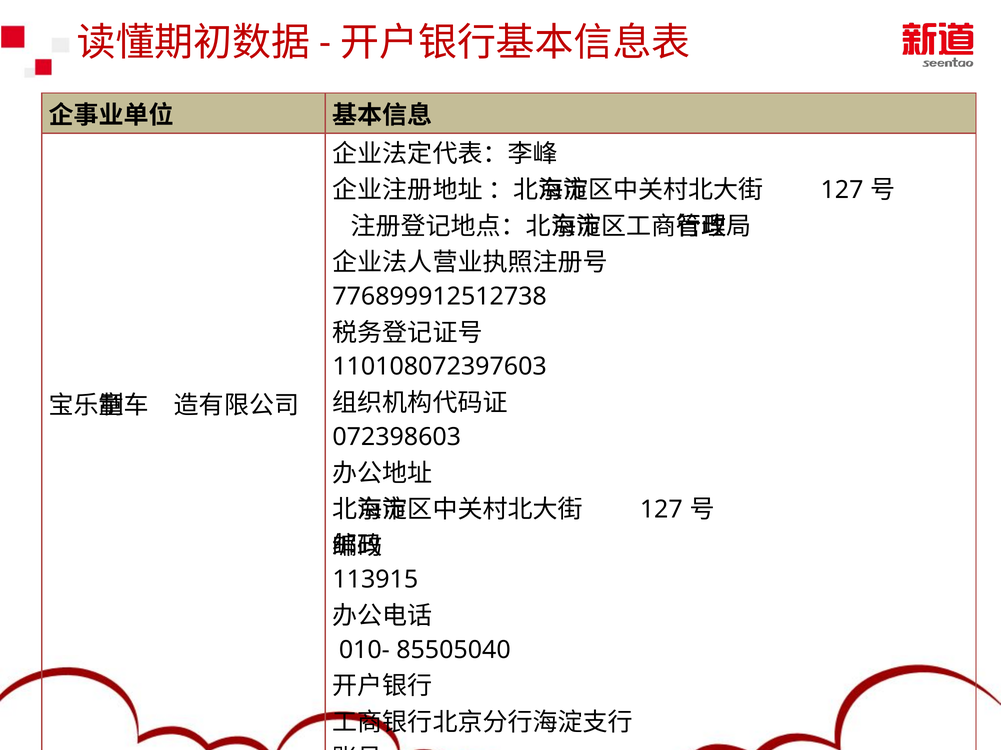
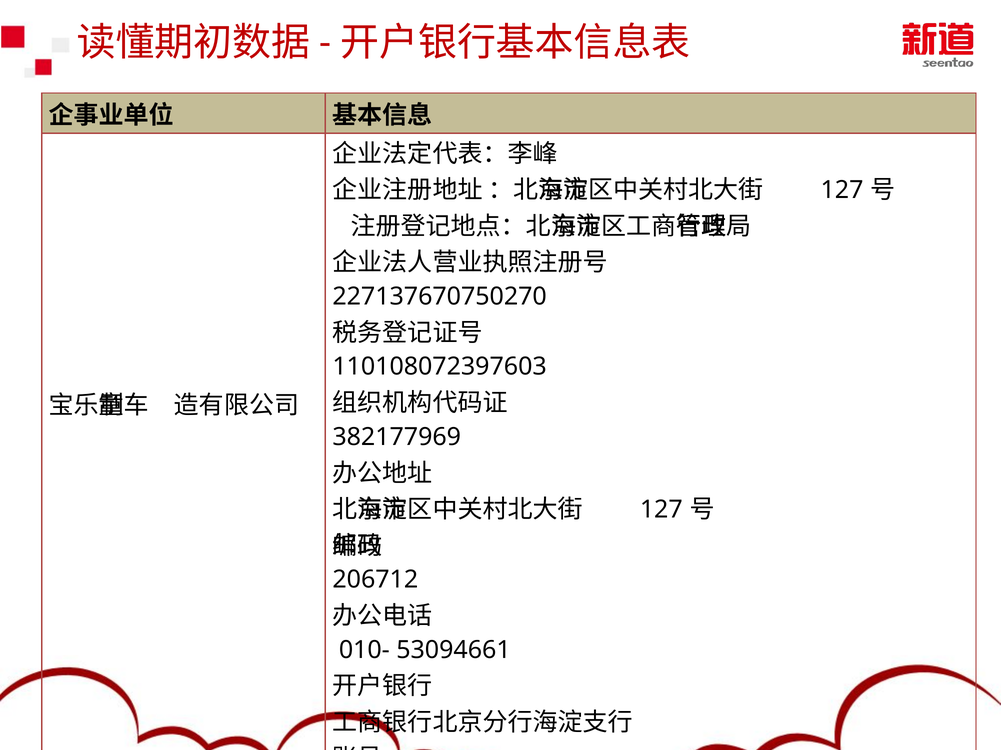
776899912512738: 776899912512738 -> 227137670750270
072398603: 072398603 -> 382177969
113915: 113915 -> 206712
85505040: 85505040 -> 53094661
